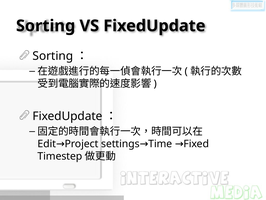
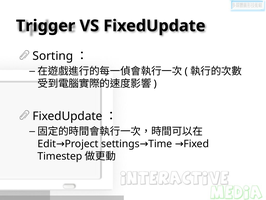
Sorting at (46, 26): Sorting -> Trigger
